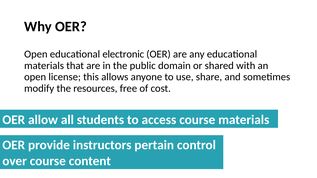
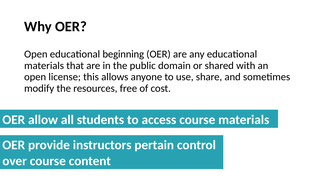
electronic: electronic -> beginning
